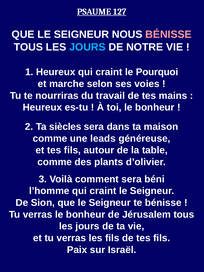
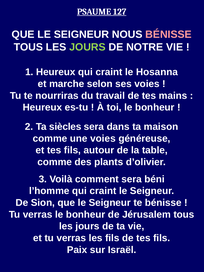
JOURS at (87, 47) colour: light blue -> light green
Pourquoi: Pourquoi -> Hosanna
une leads: leads -> voies
